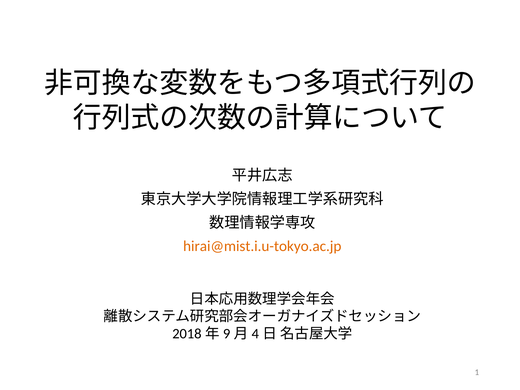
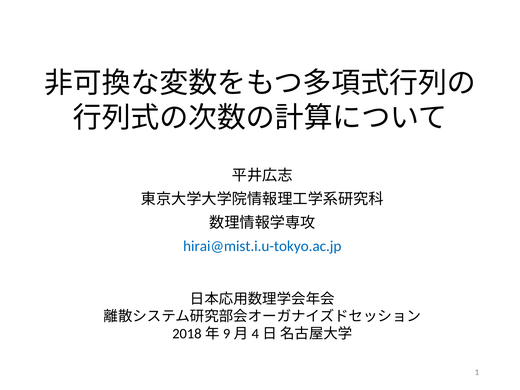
hirai@mist.i.u-tokyo.ac.jp colour: orange -> blue
